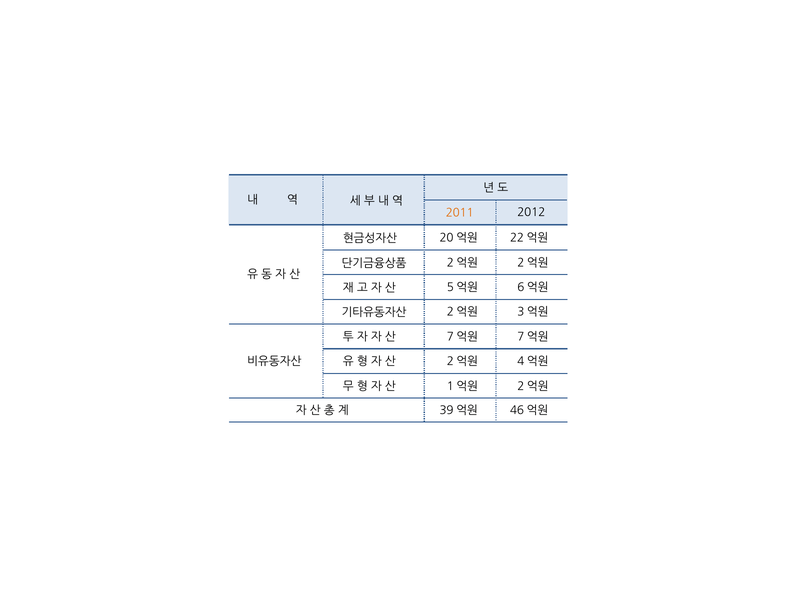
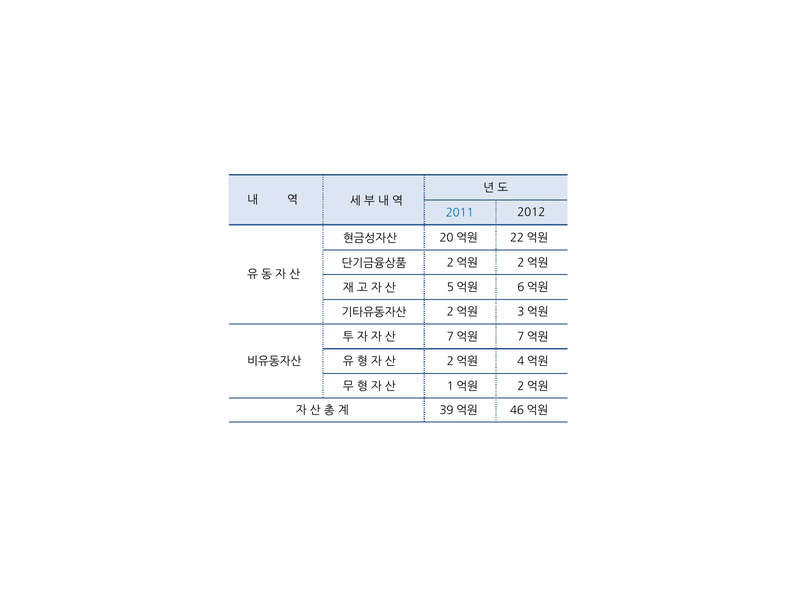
2011 colour: orange -> blue
